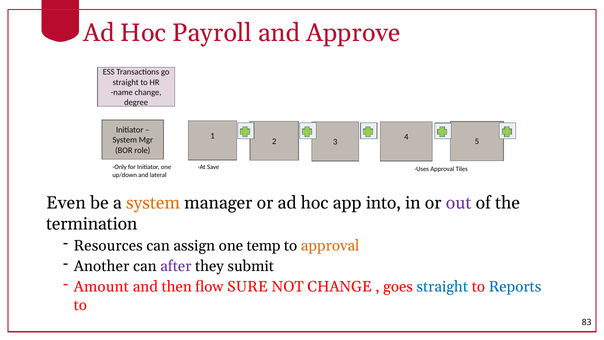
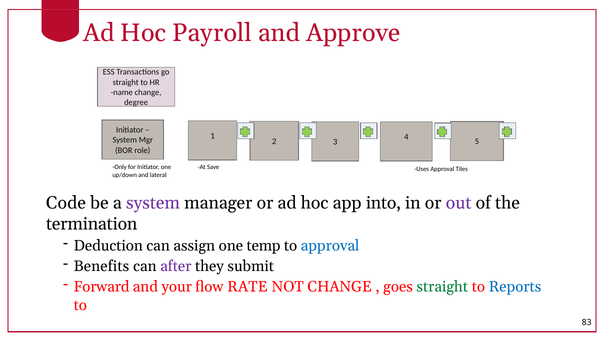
Even: Even -> Code
system at (153, 203) colour: orange -> purple
Resources: Resources -> Deduction
approval at (330, 246) colour: orange -> blue
Another: Another -> Benefits
Amount: Amount -> Forward
then: then -> your
SURE: SURE -> RATE
straight at (442, 287) colour: blue -> green
